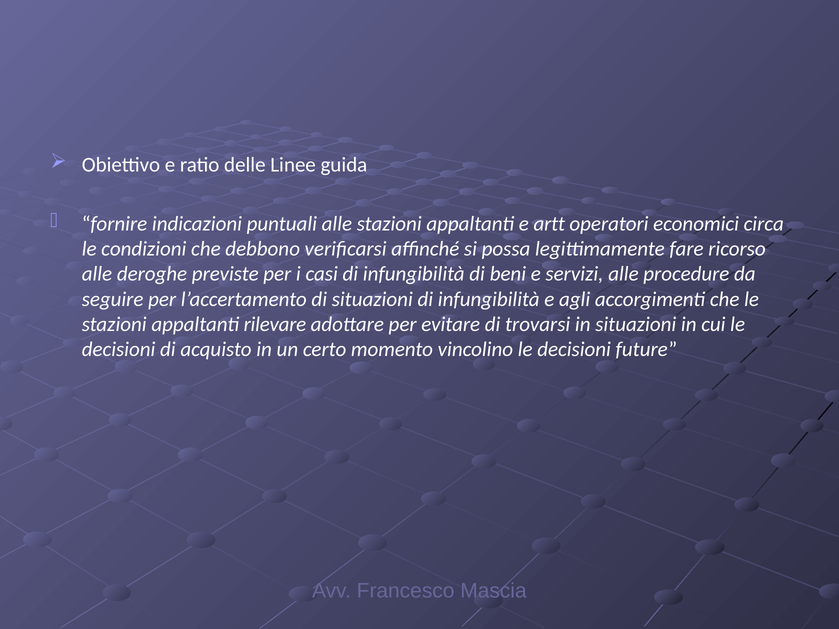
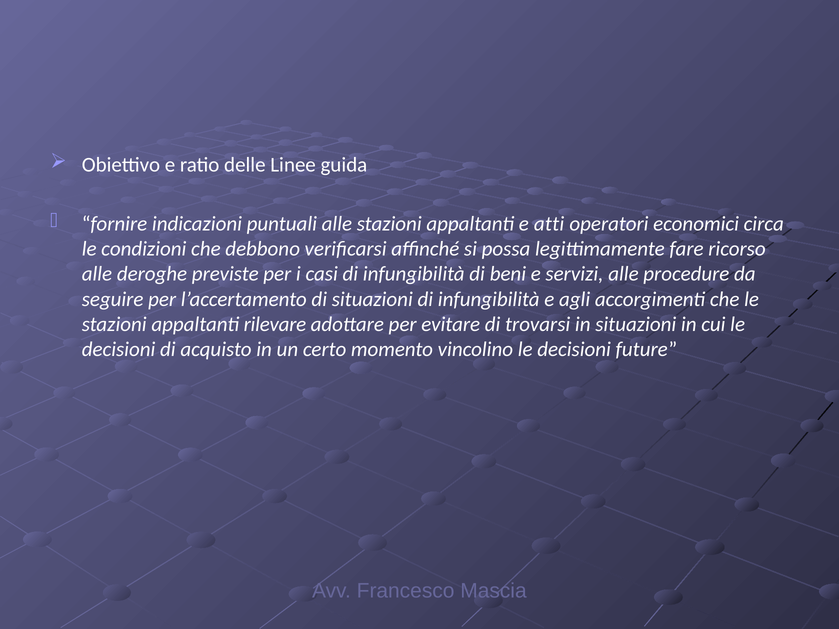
artt: artt -> atti
